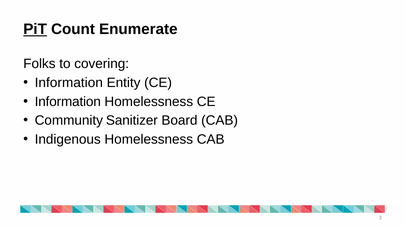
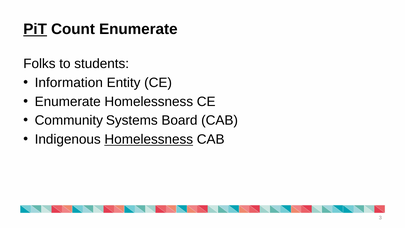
covering: covering -> students
Information at (68, 102): Information -> Enumerate
Sanitizer: Sanitizer -> Systems
Homelessness at (149, 139) underline: none -> present
